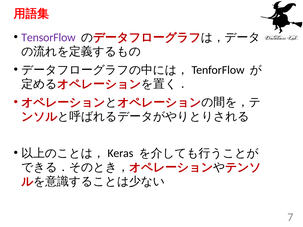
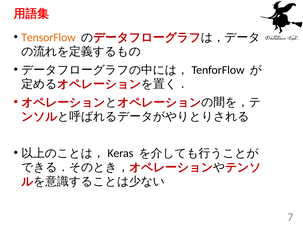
TensorFlow colour: purple -> orange
